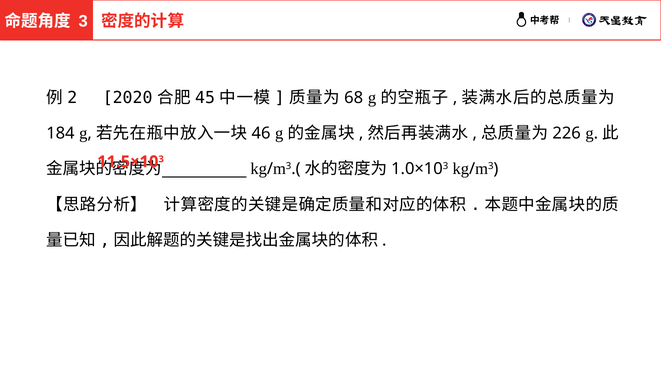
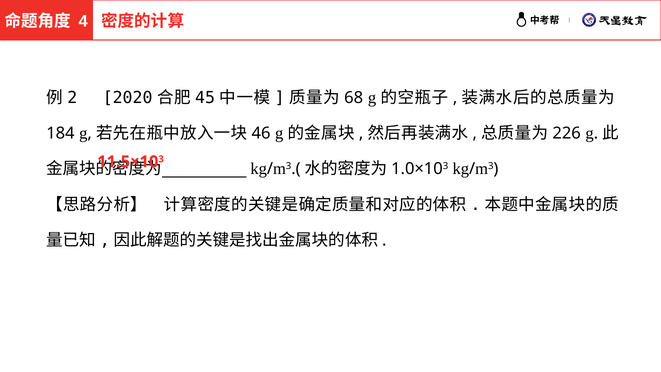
3 at (83, 21): 3 -> 4
